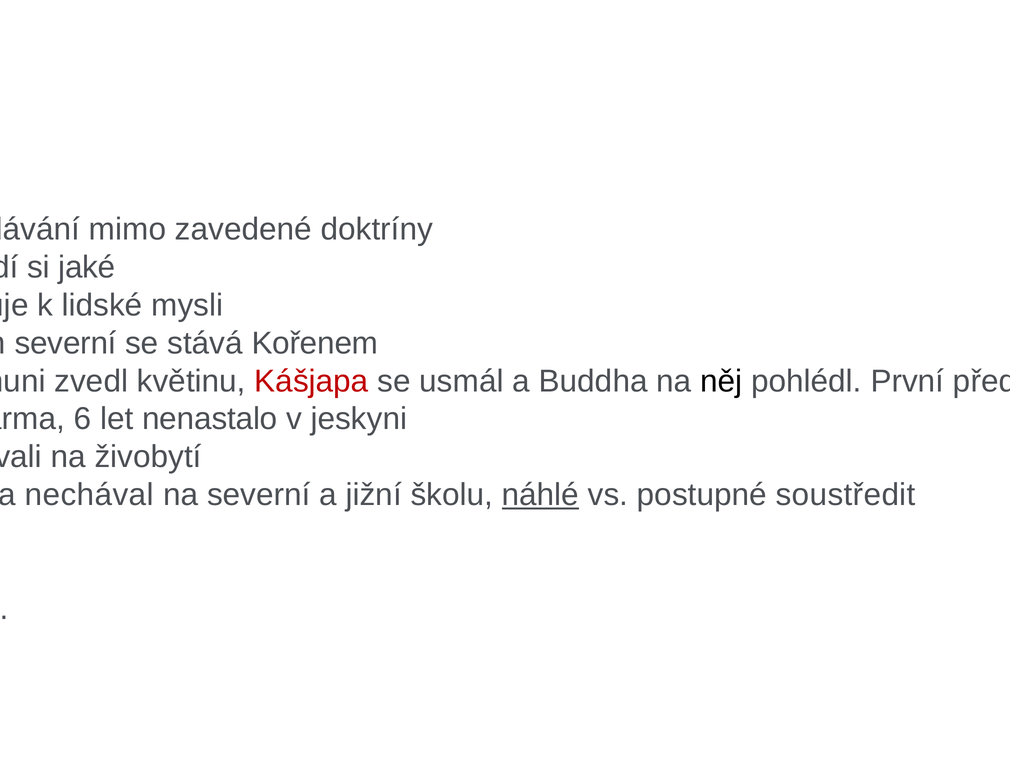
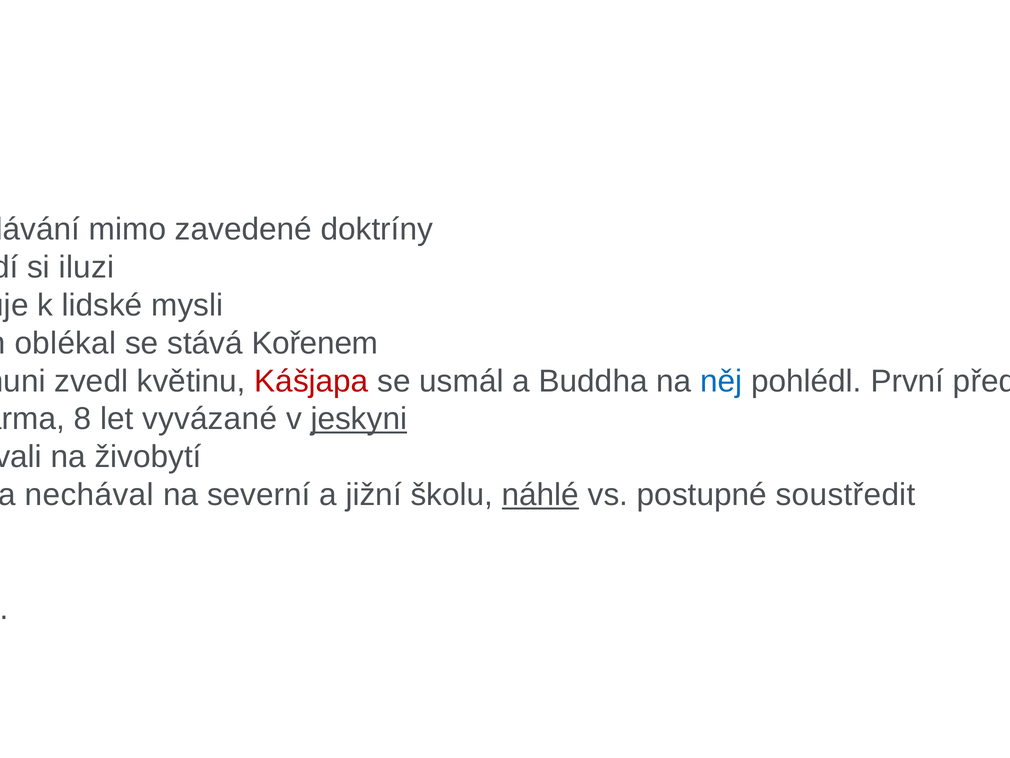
jaké: jaké -> iluzi
severní at (66, 343): severní -> oblékal
něj colour: black -> blue
6 at (83, 419): 6 -> 8
nenastalo: nenastalo -> vyvázané
jeskyni underline: none -> present
